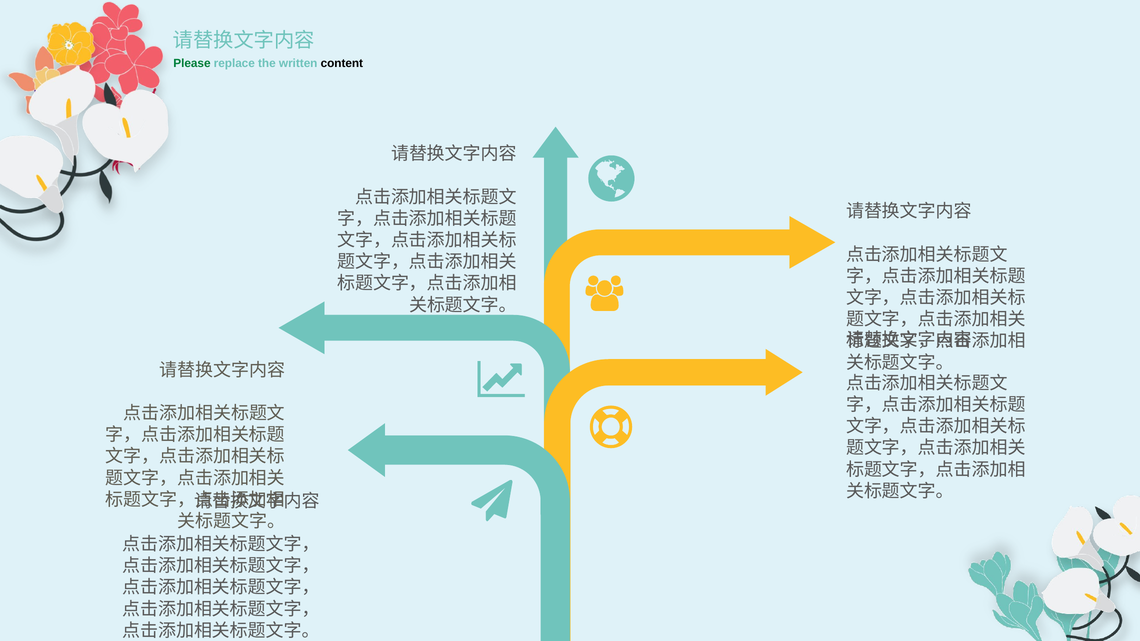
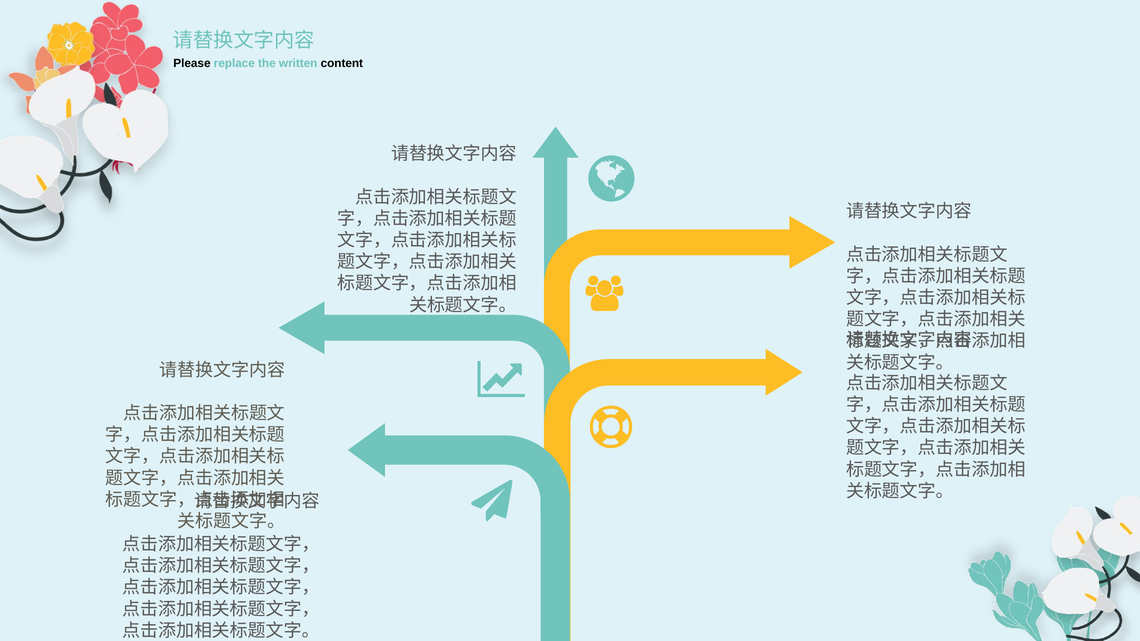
Please colour: green -> black
